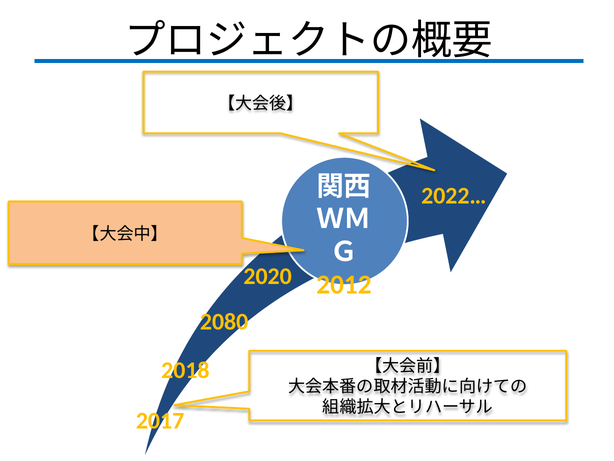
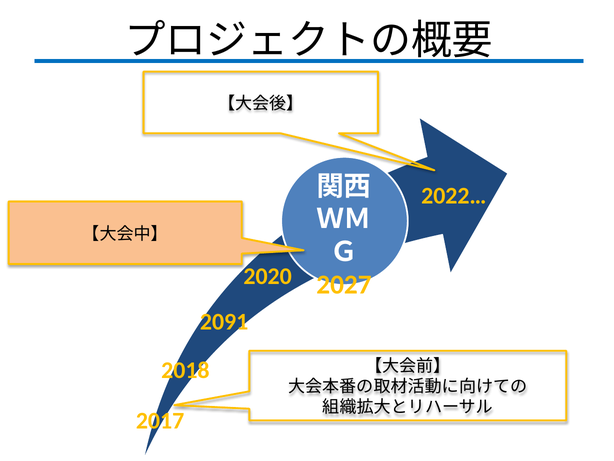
2012: 2012 -> 2027
2080: 2080 -> 2091
